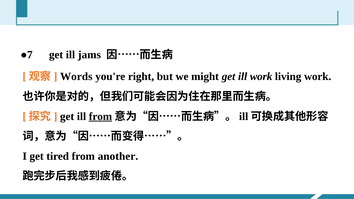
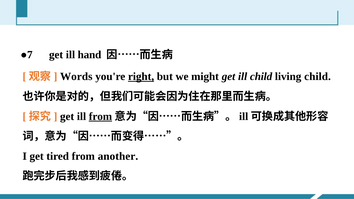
jams: jams -> hand
right underline: none -> present
ill work: work -> child
living work: work -> child
